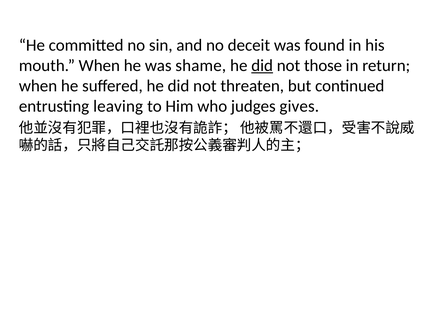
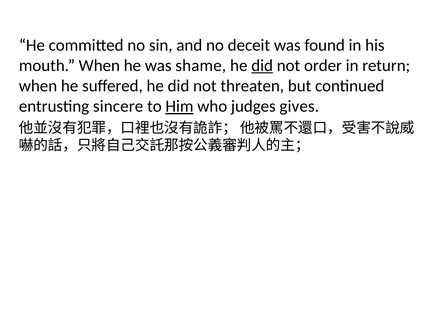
those: those -> order
leaving: leaving -> sincere
Him underline: none -> present
